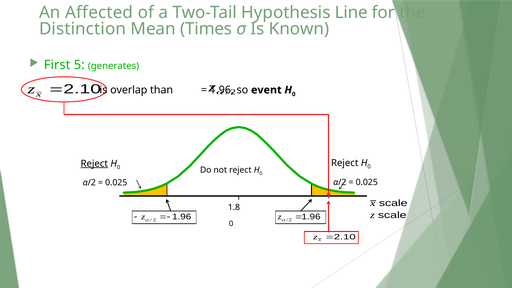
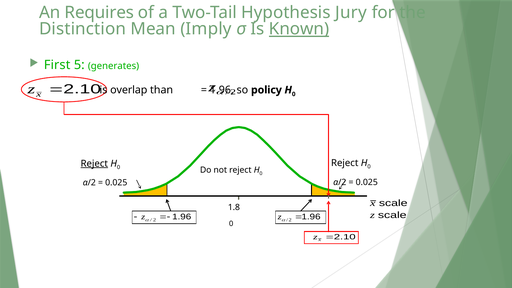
Affected: Affected -> Requires
Line: Line -> Jury
Times: Times -> Imply
Known underline: none -> present
event: event -> policy
